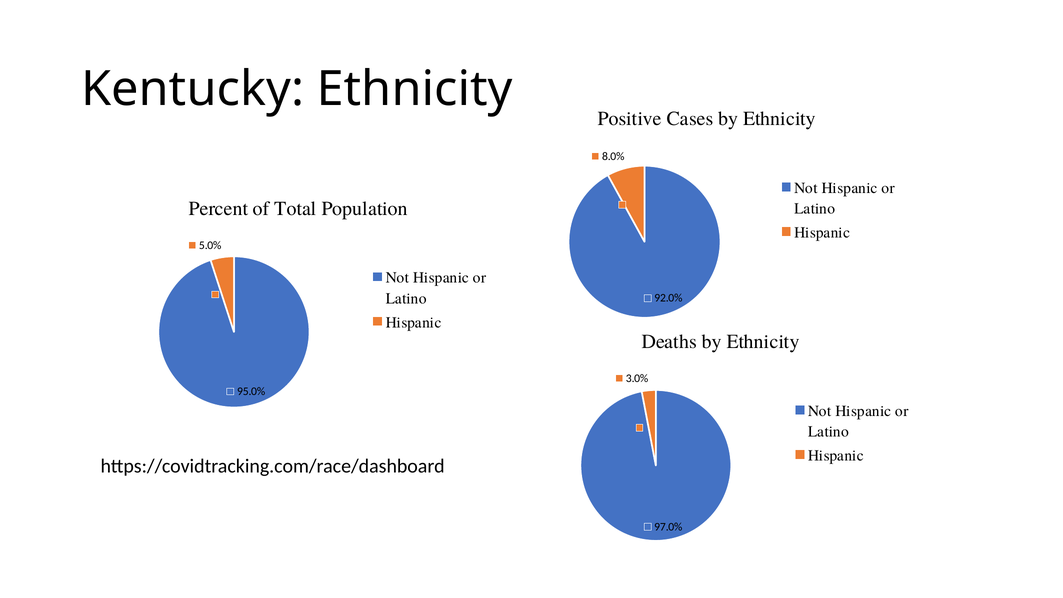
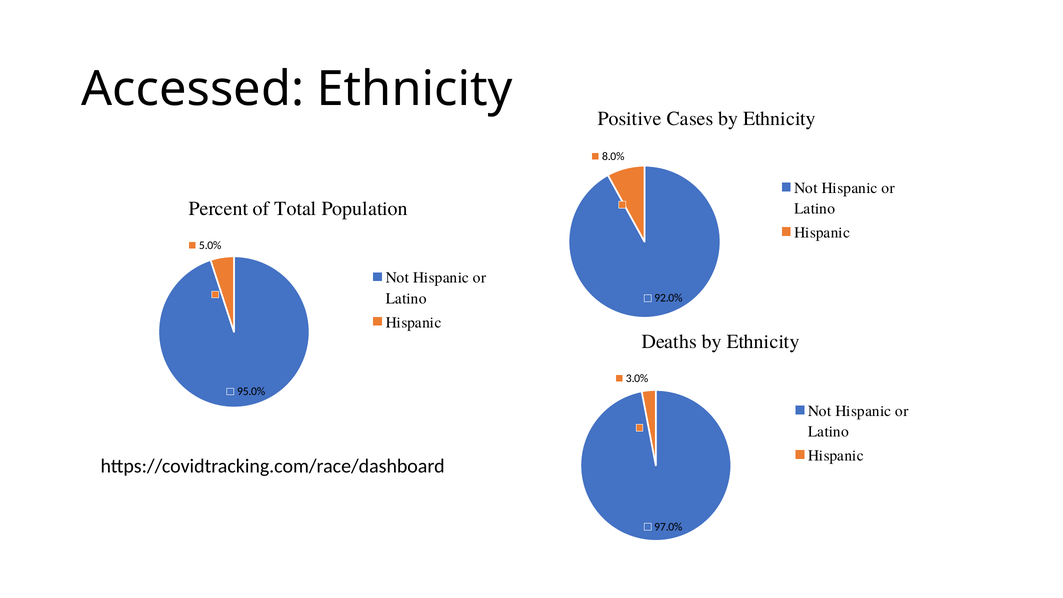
Kentucky: Kentucky -> Accessed
